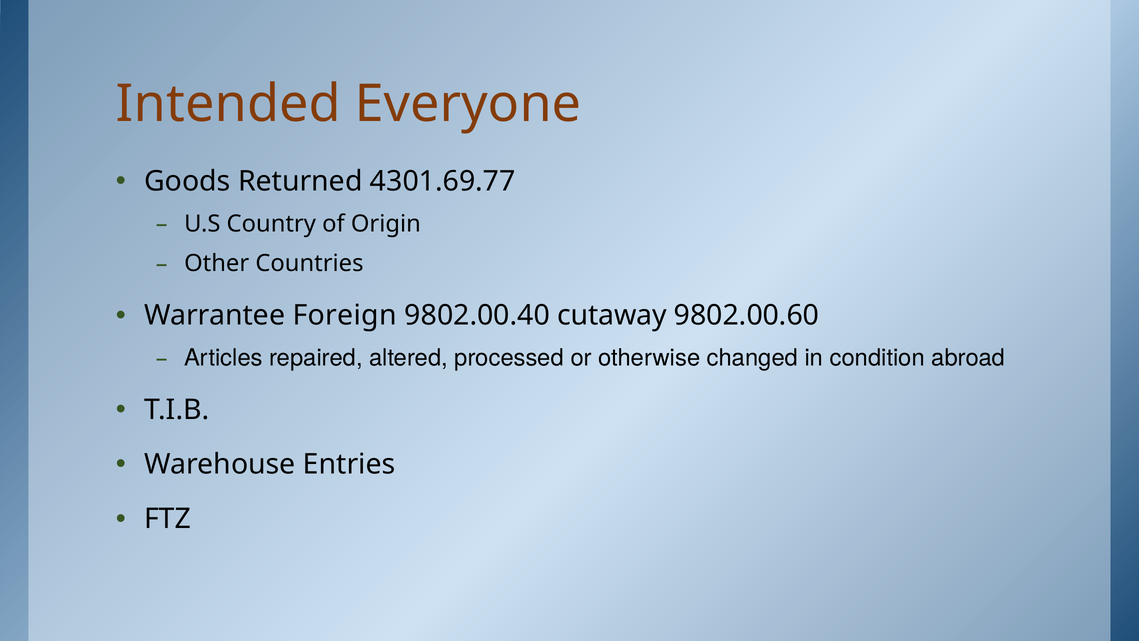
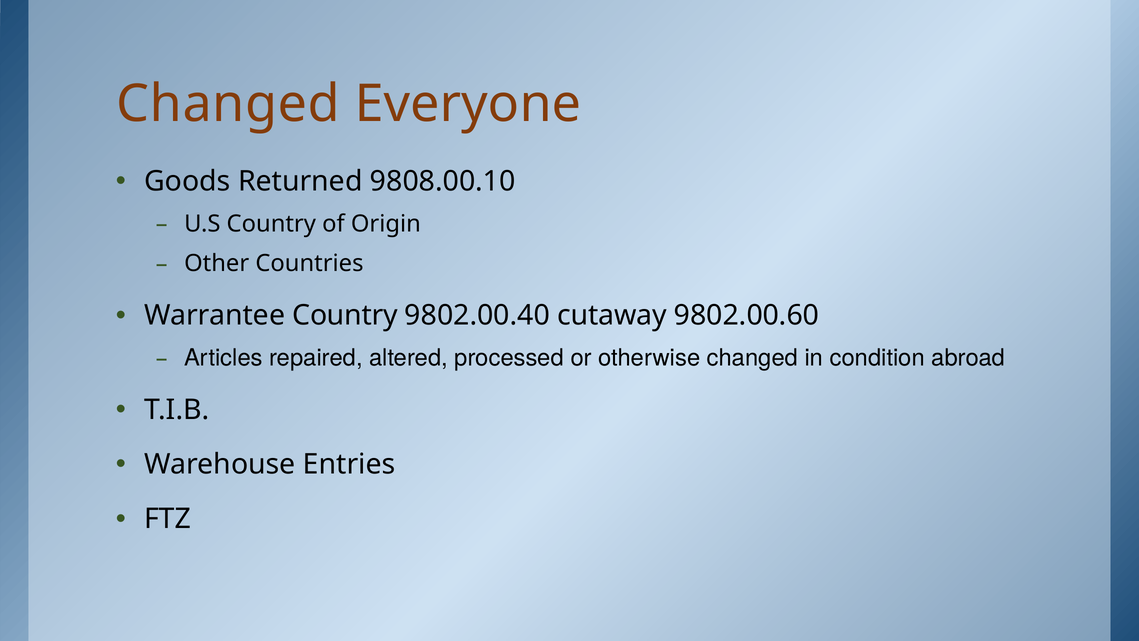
Intended at (228, 104): Intended -> Changed
4301.69.77: 4301.69.77 -> 9808.00.10
Warrantee Foreign: Foreign -> Country
